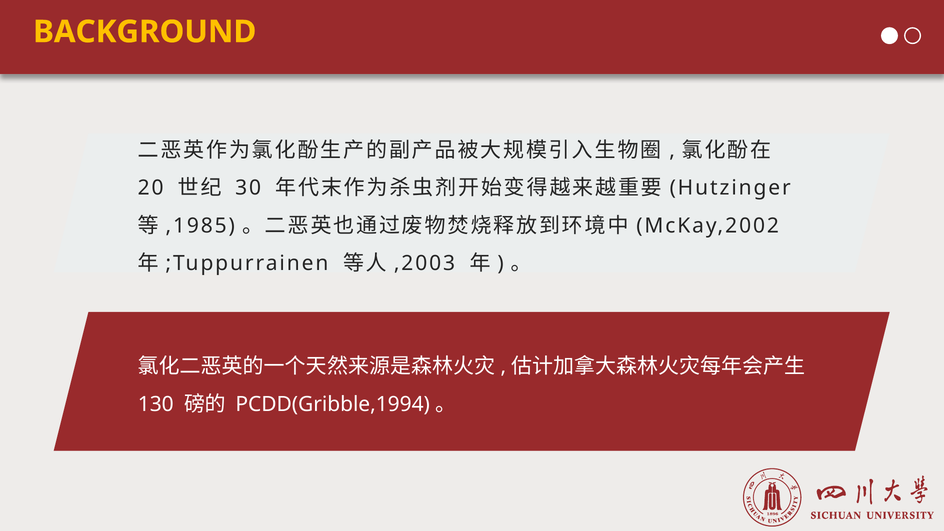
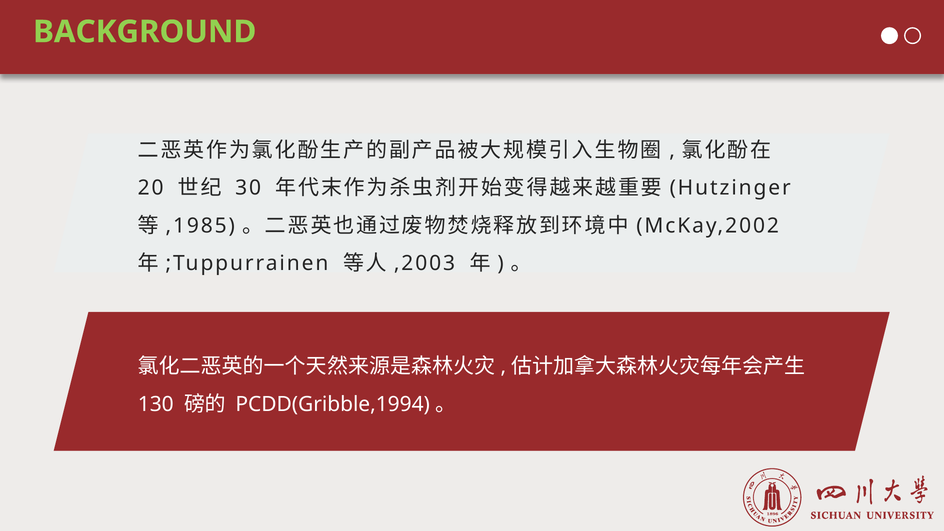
BACKGROUND colour: yellow -> light green
